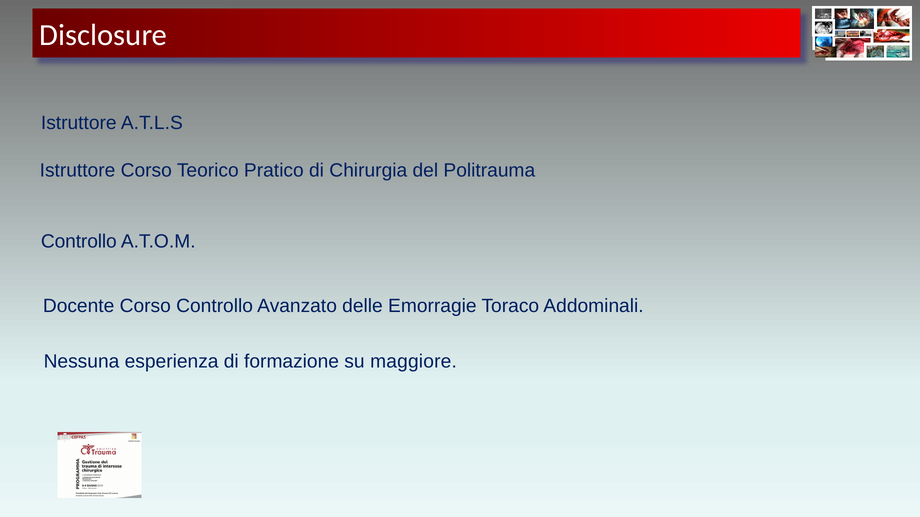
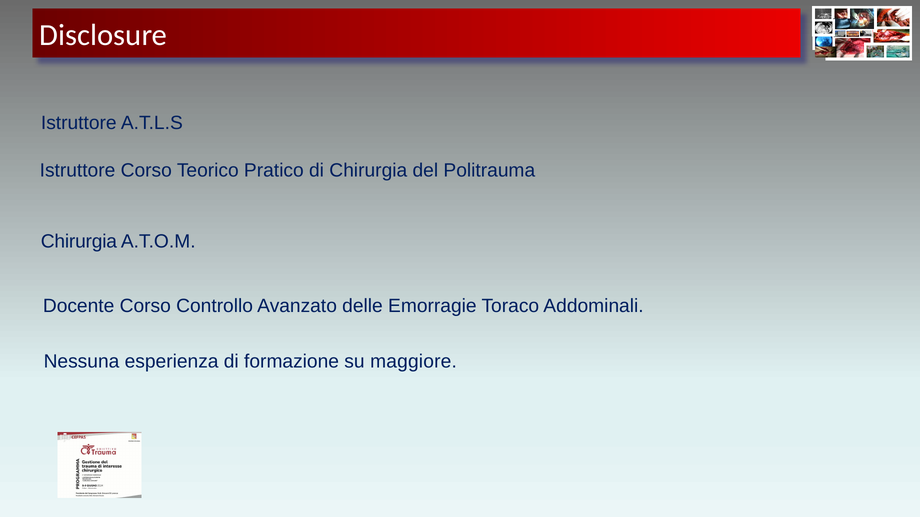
Controllo at (79, 241): Controllo -> Chirurgia
